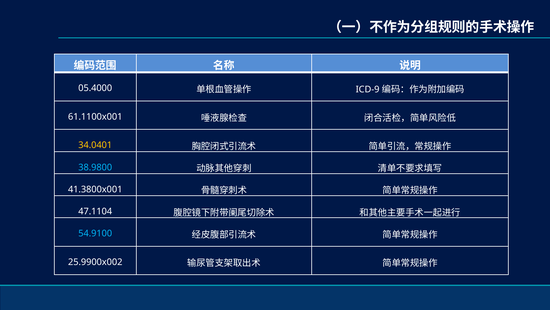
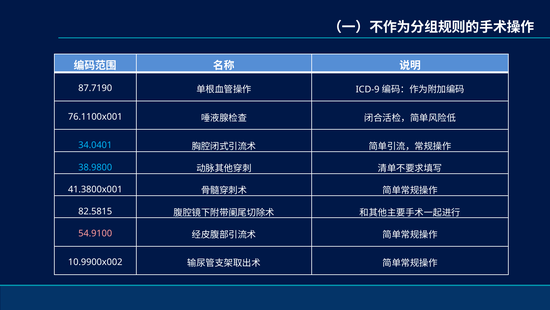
05.4000: 05.4000 -> 87.7190
61.1100x001: 61.1100x001 -> 76.1100x001
34.0401 colour: yellow -> light blue
47.1104: 47.1104 -> 82.5815
54.9100 colour: light blue -> pink
25.9900x002: 25.9900x002 -> 10.9900x002
